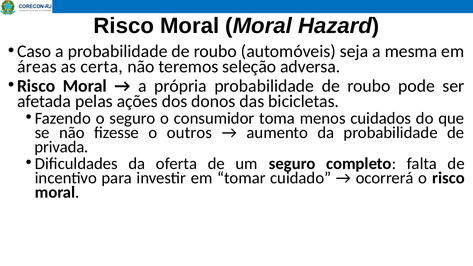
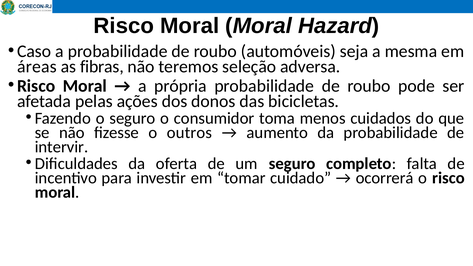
certa: certa -> fibras
privada: privada -> intervir
